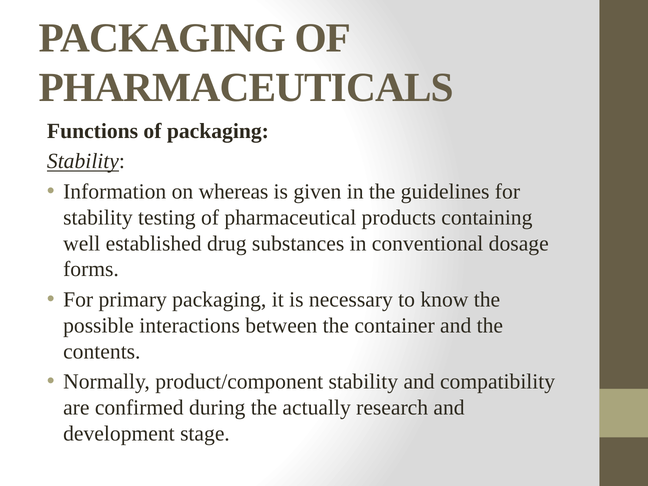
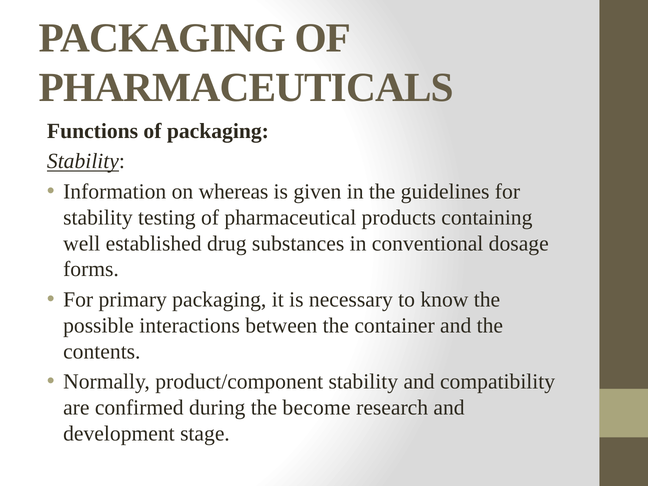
actually: actually -> become
